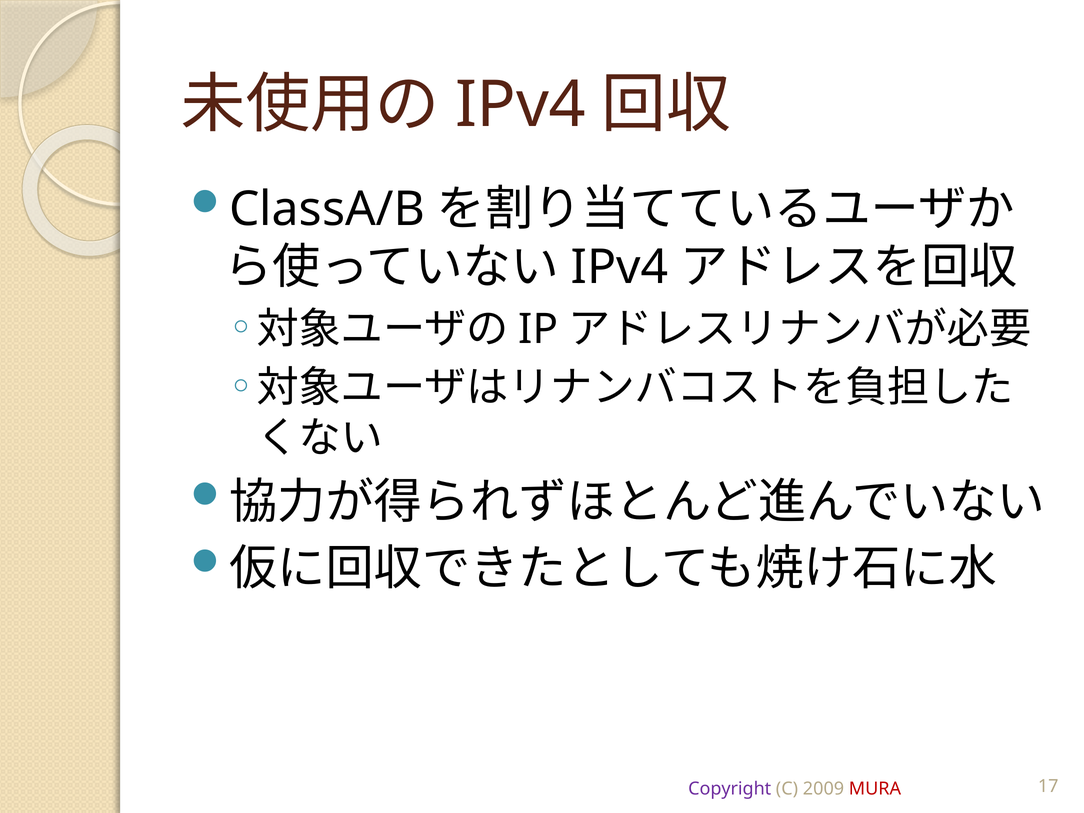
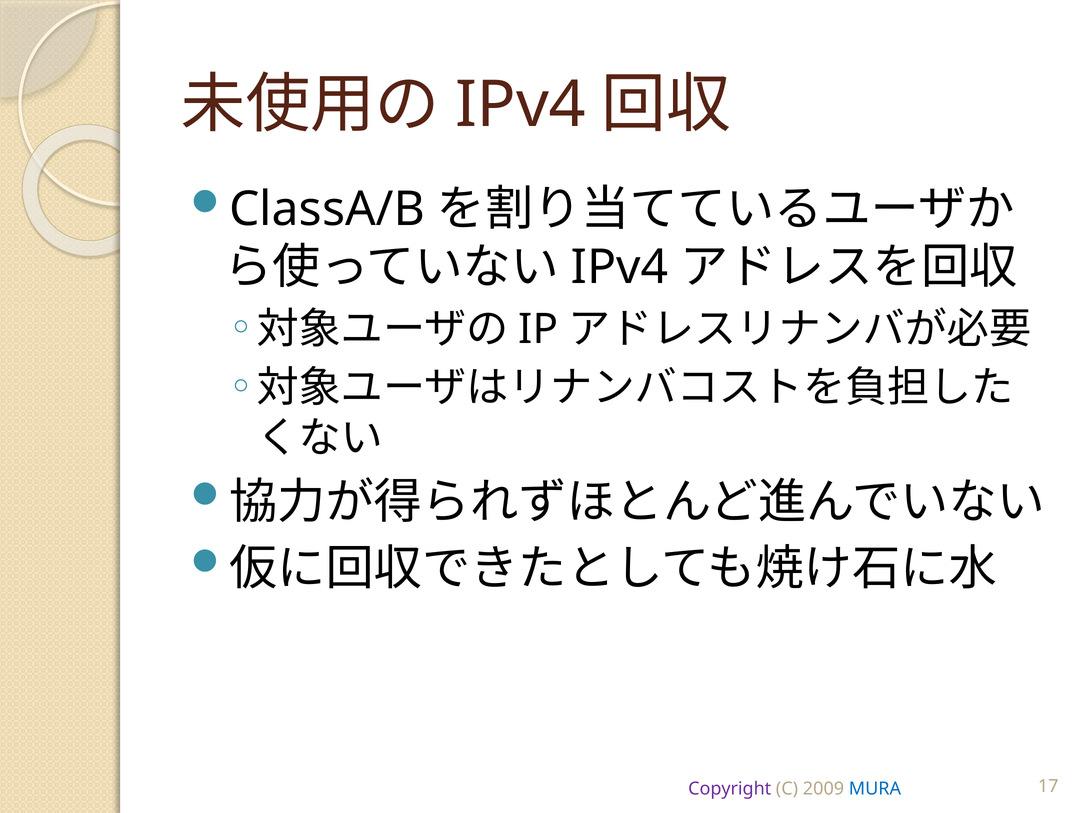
MURA colour: red -> blue
